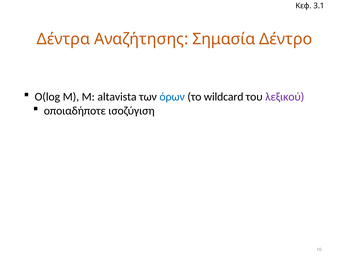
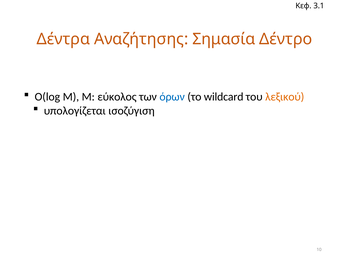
altavista: altavista -> εύκολος
λεξικού colour: purple -> orange
οποιαδήποτε: οποιαδήποτε -> υπολογίζεται
